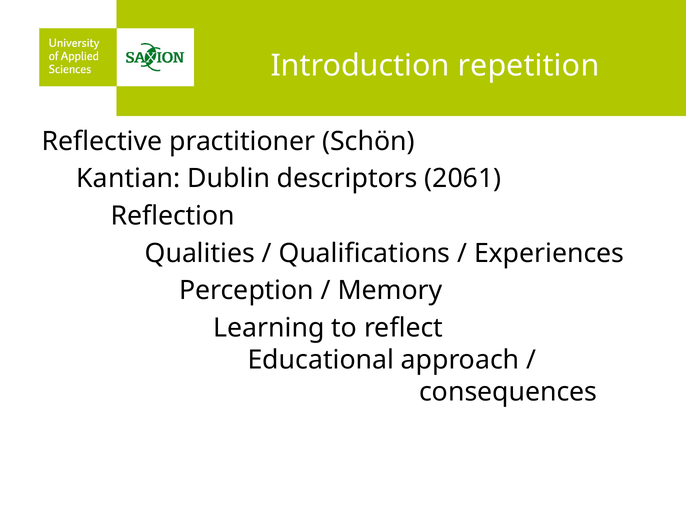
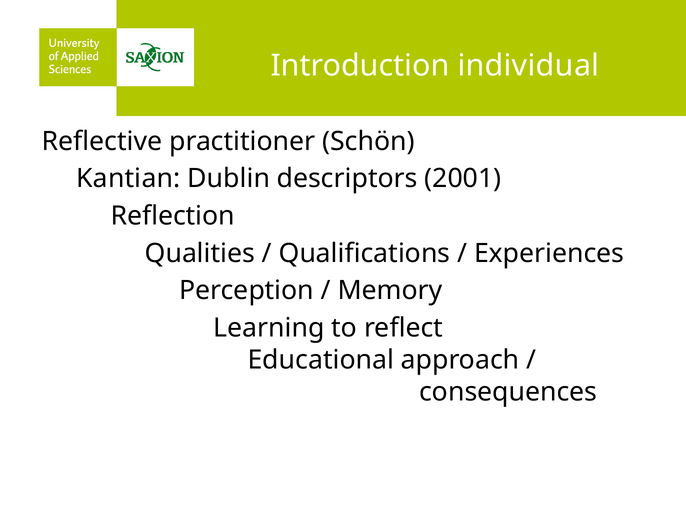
repetition: repetition -> individual
2061: 2061 -> 2001
